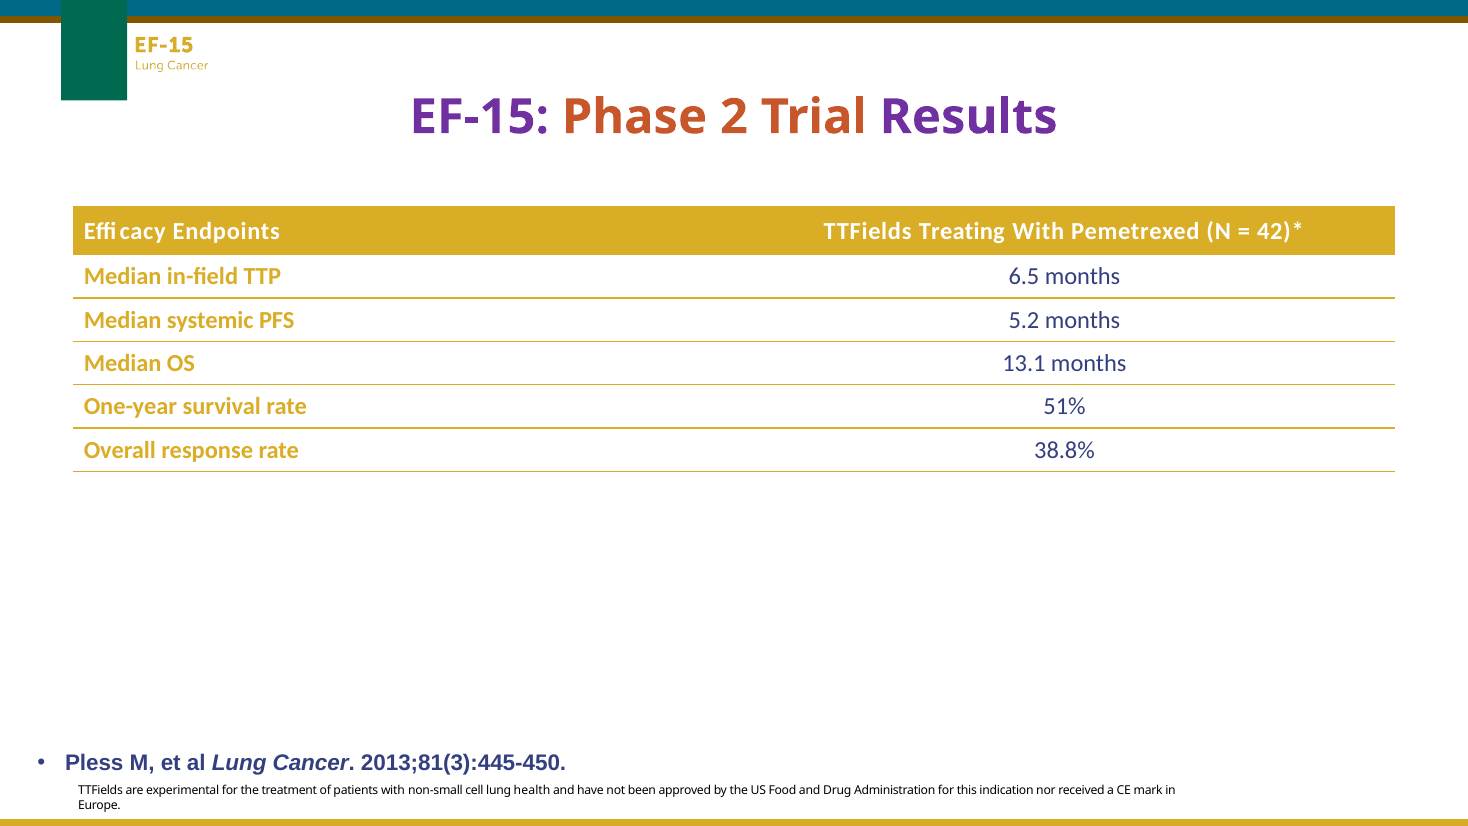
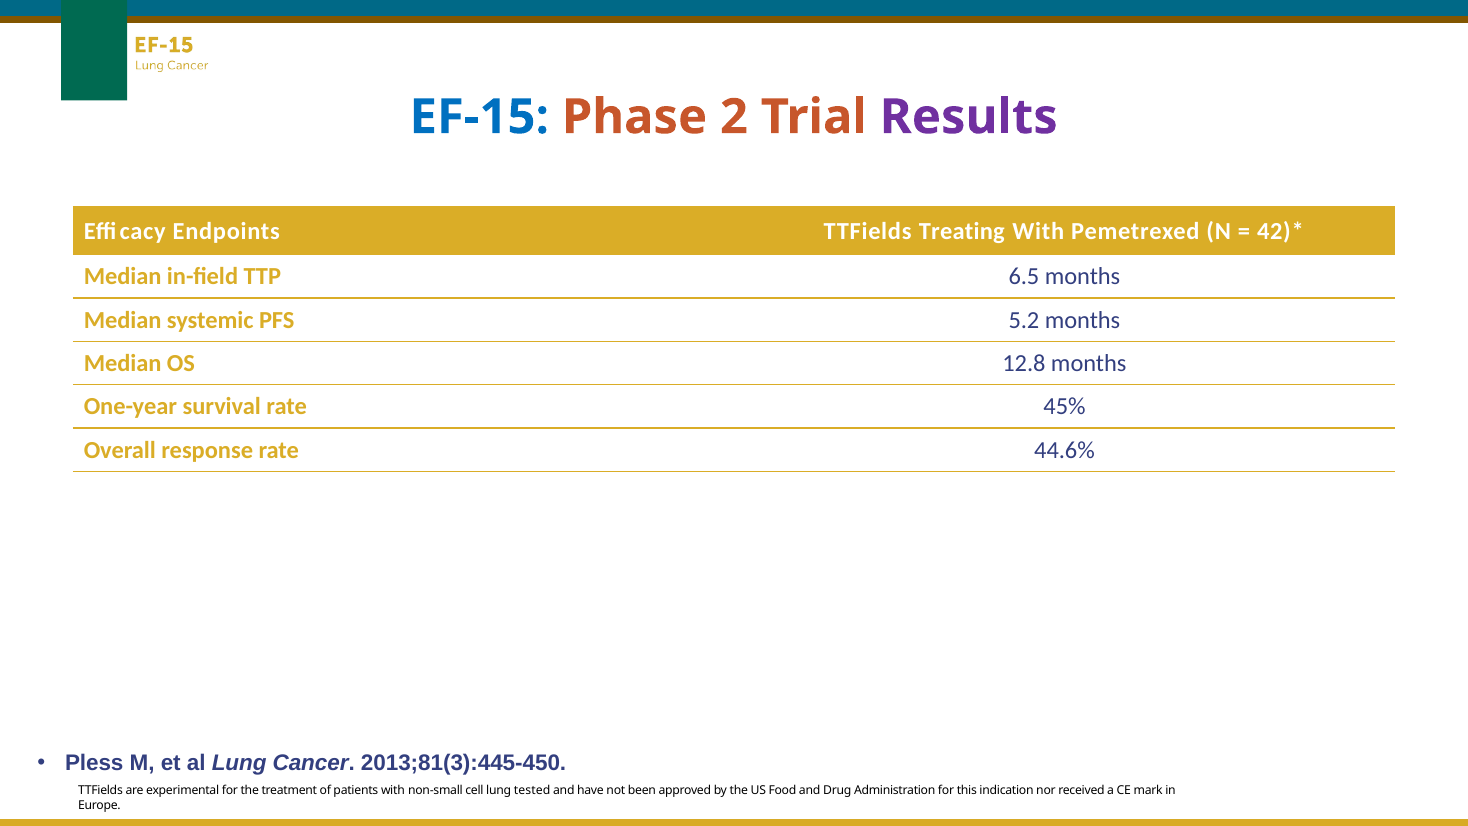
EF-15 colour: purple -> blue
13.1: 13.1 -> 12.8
51%: 51% -> 45%
38.8%: 38.8% -> 44.6%
health: health -> tested
